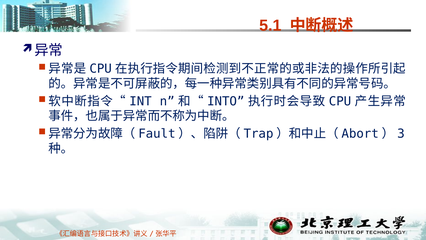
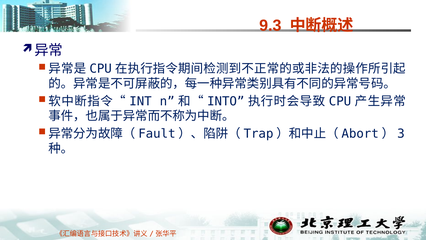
5.1: 5.1 -> 9.3
